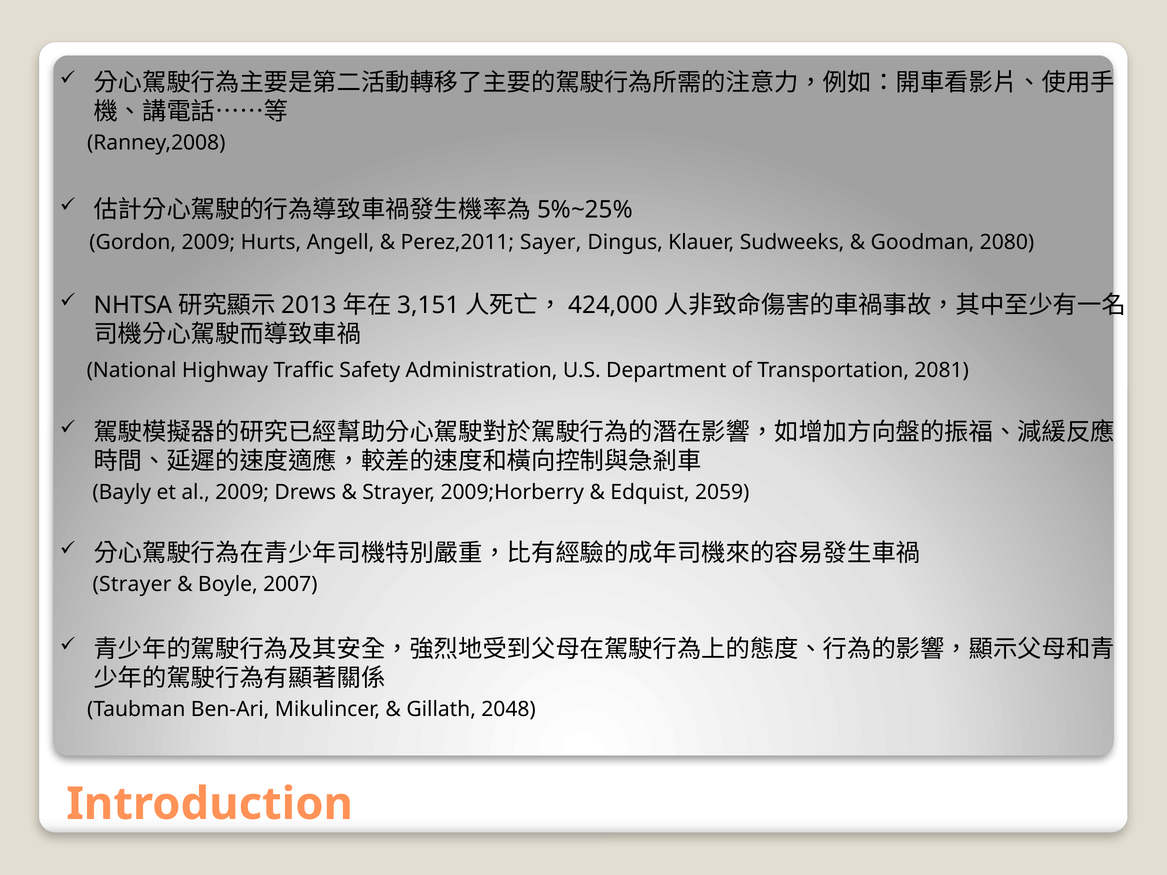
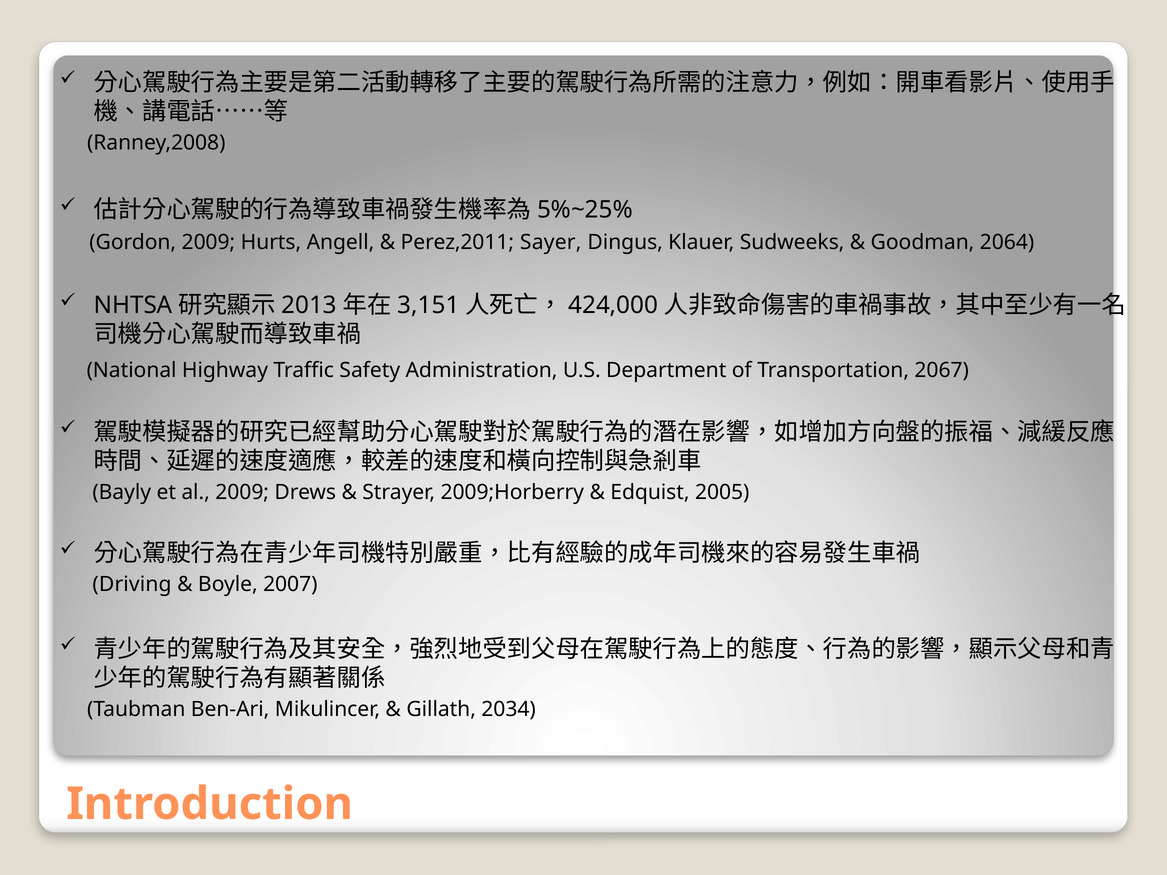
2080: 2080 -> 2064
2081: 2081 -> 2067
2059: 2059 -> 2005
Strayer at (132, 584): Strayer -> Driving
2048: 2048 -> 2034
